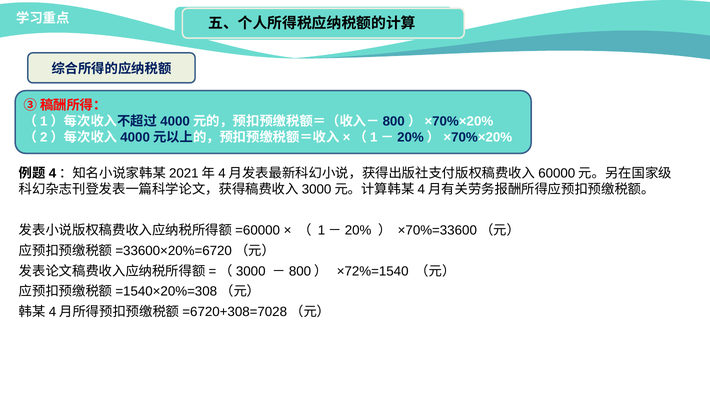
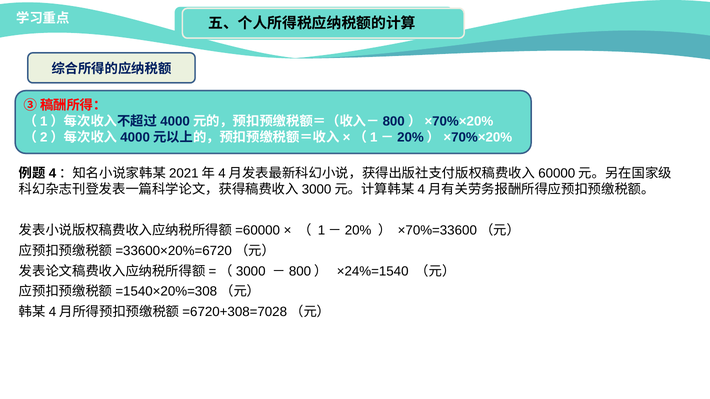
×72%=1540: ×72%=1540 -> ×24%=1540
